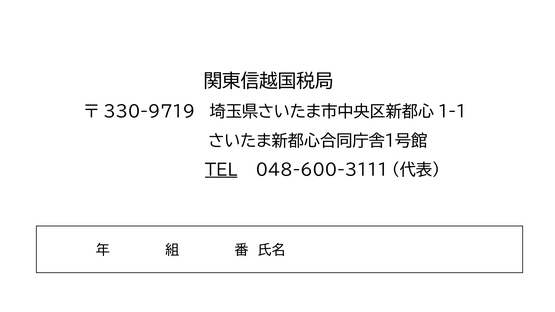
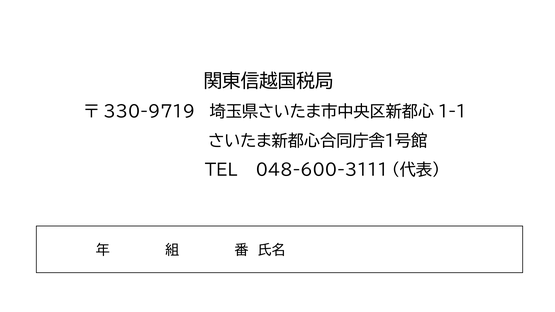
TEL underline: present -> none
